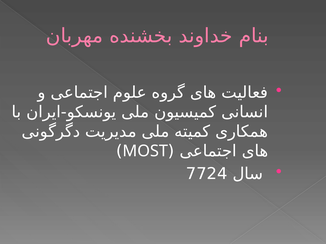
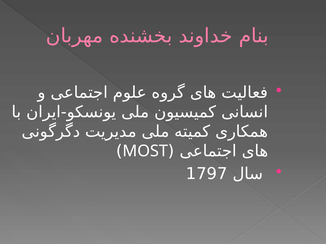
7724: 7724 -> 1797
